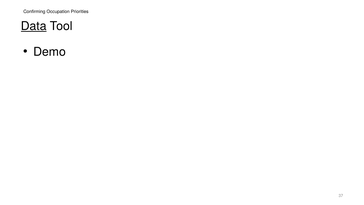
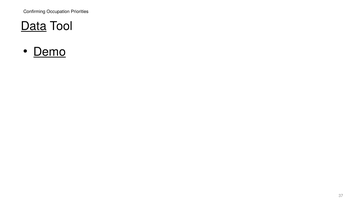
Demo underline: none -> present
